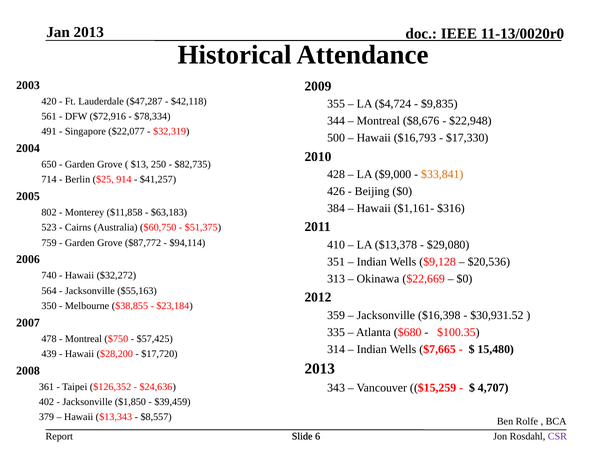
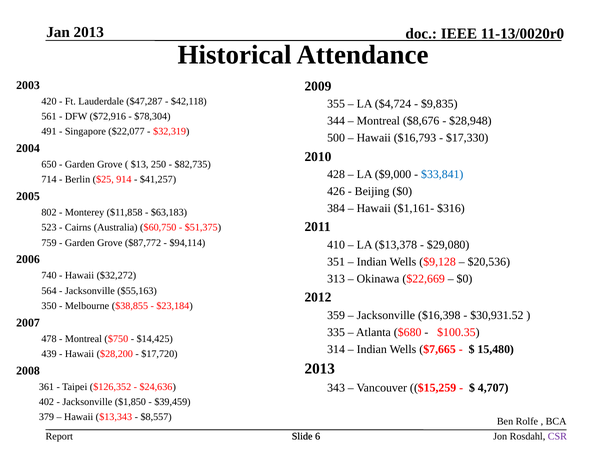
$78,334: $78,334 -> $78,304
$22,948: $22,948 -> $28,948
$33,841 colour: orange -> blue
$57,425: $57,425 -> $14,425
